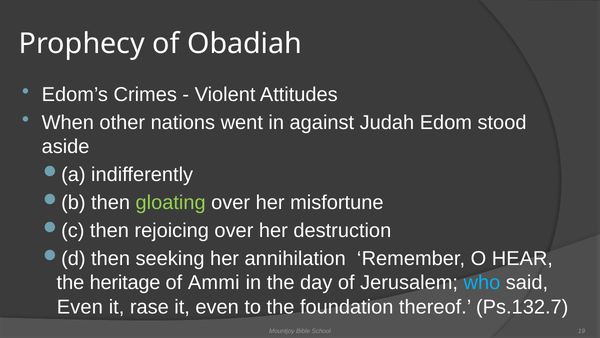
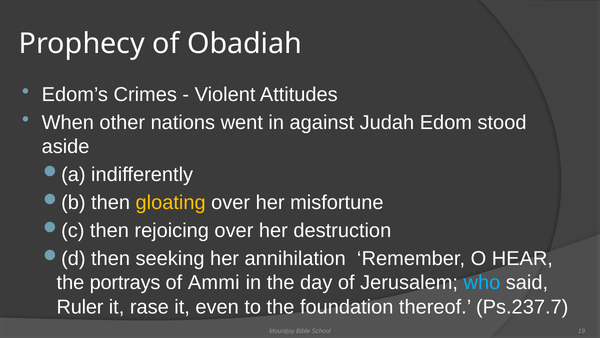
gloating colour: light green -> yellow
heritage: heritage -> portrays
Even at (80, 306): Even -> Ruler
Ps.132.7: Ps.132.7 -> Ps.237.7
